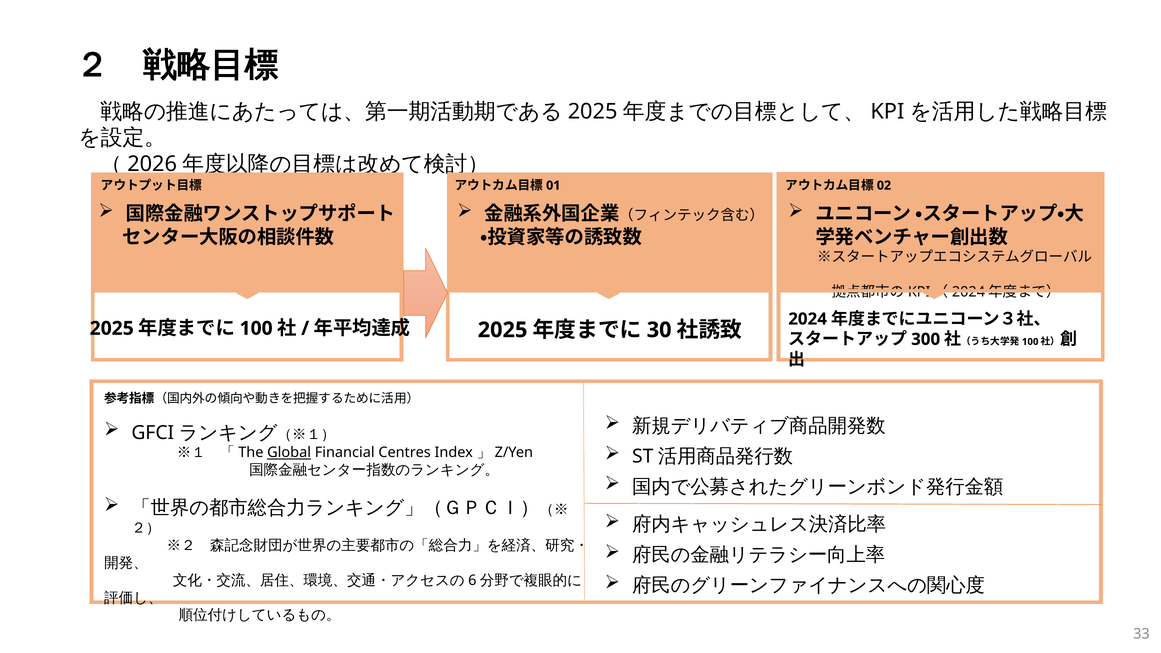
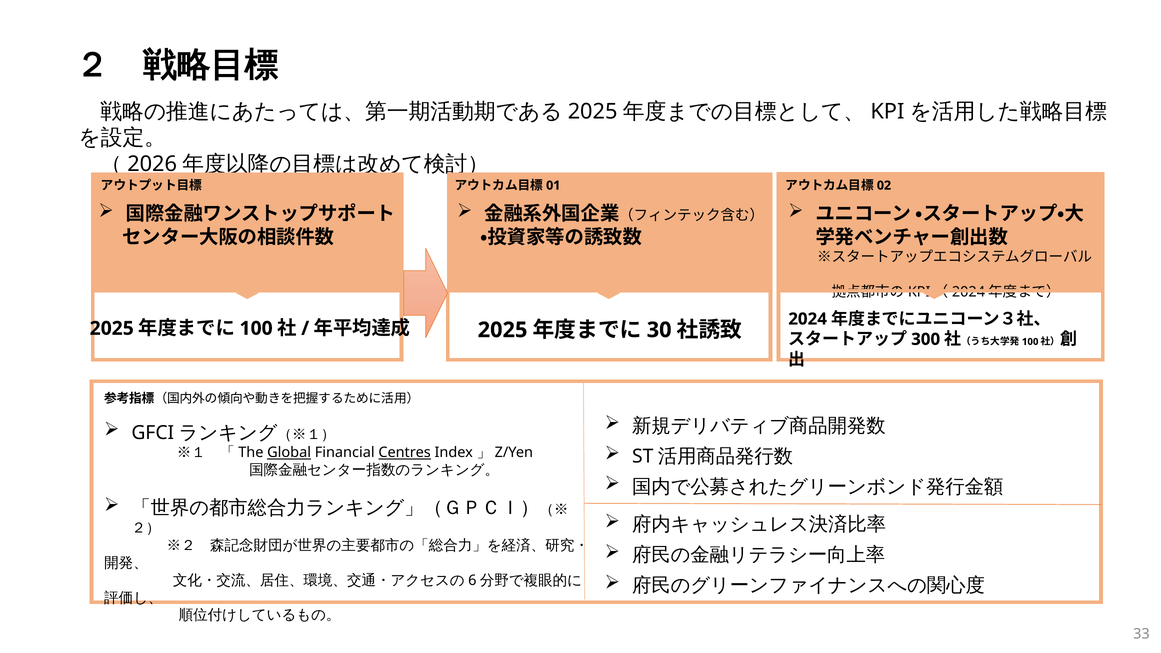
Centres underline: none -> present
